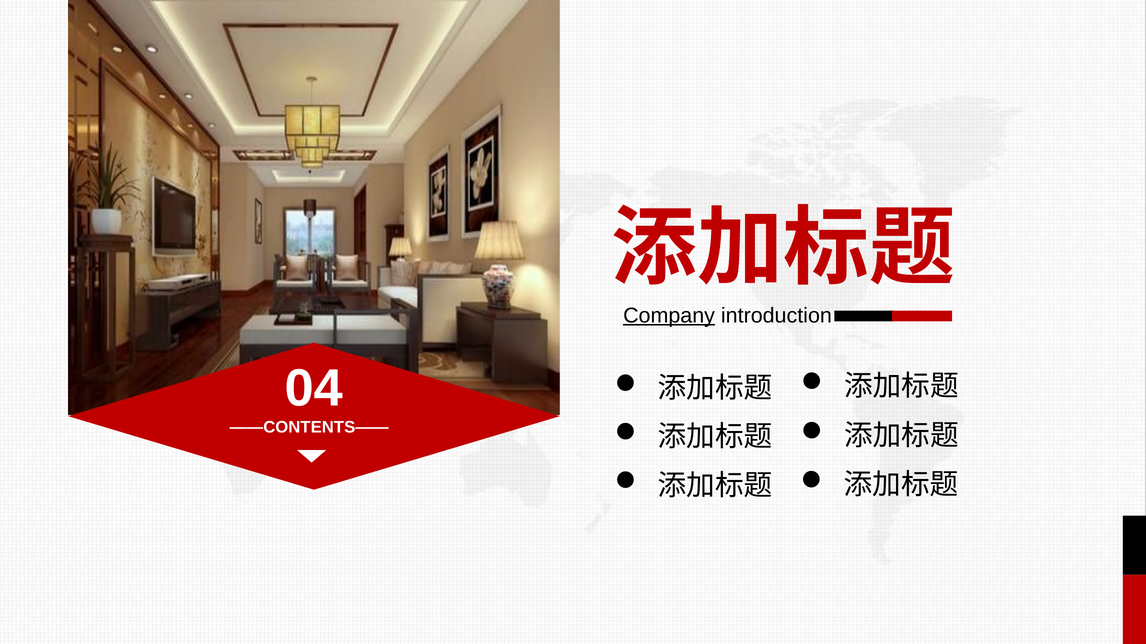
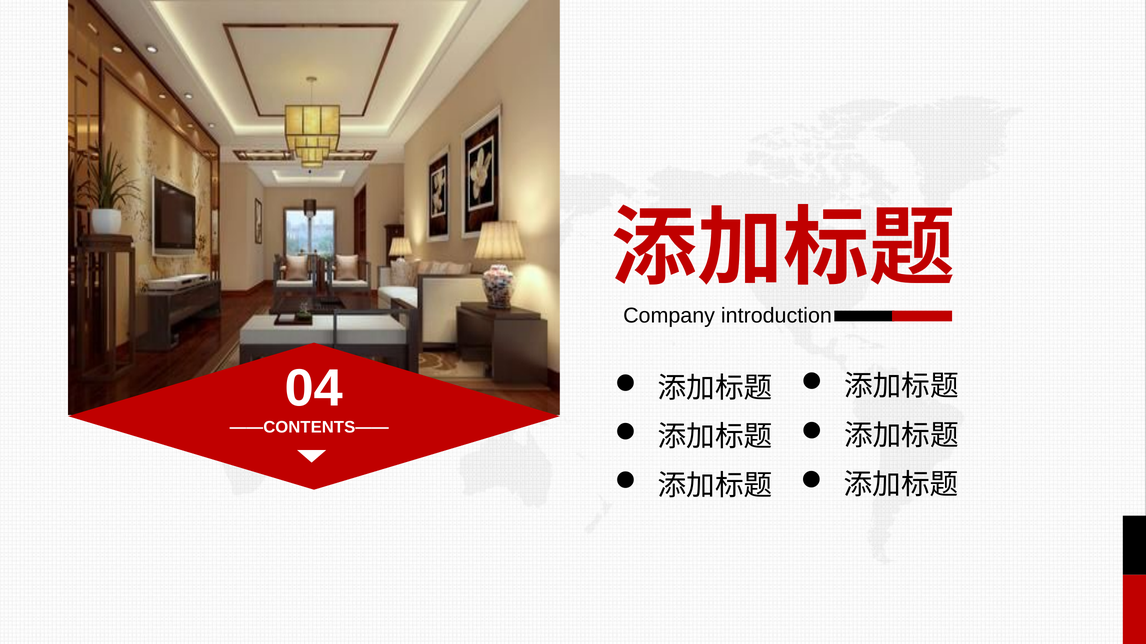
Company underline: present -> none
